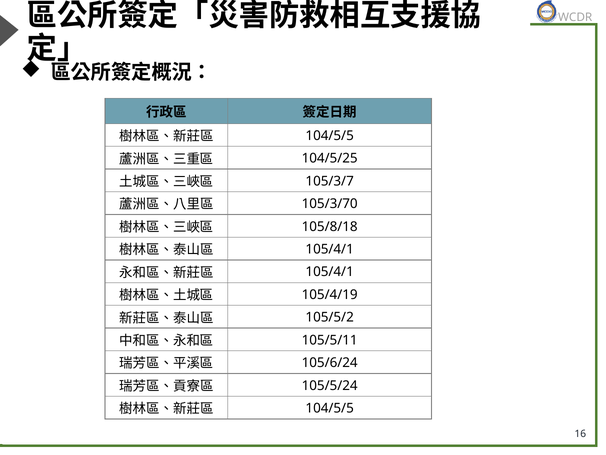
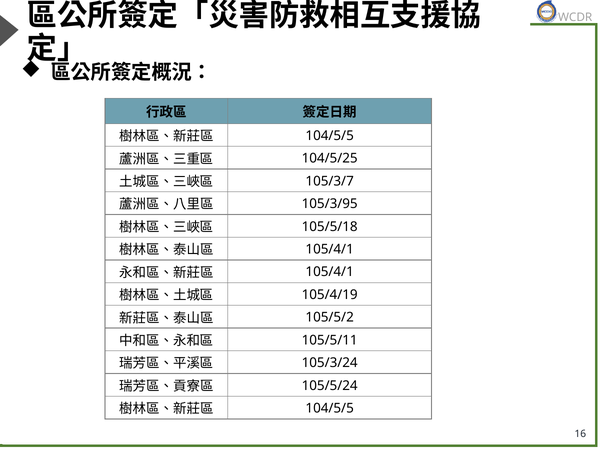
105/3/70: 105/3/70 -> 105/3/95
105/8/18: 105/8/18 -> 105/5/18
105/6/24: 105/6/24 -> 105/3/24
